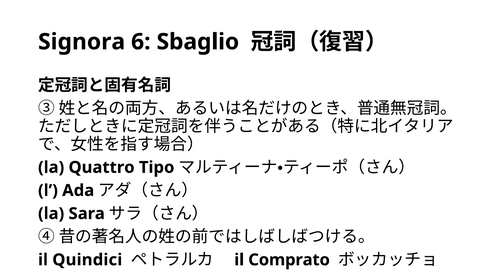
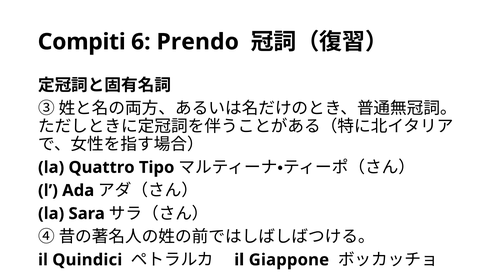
Signora: Signora -> Compiti
Sbaglio: Sbaglio -> Prendo
Comprato: Comprato -> Giappone
